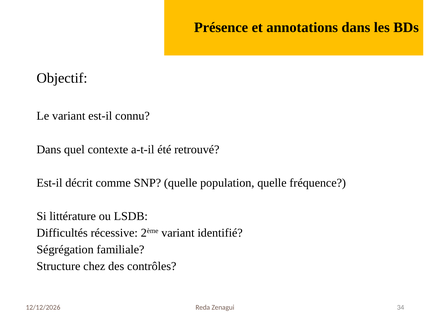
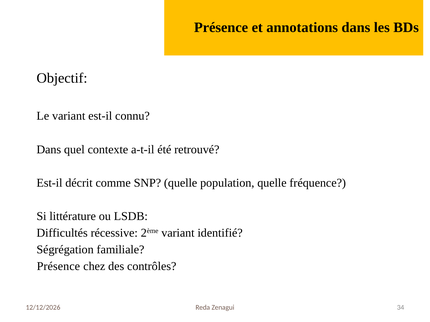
Structure at (58, 267): Structure -> Présence
